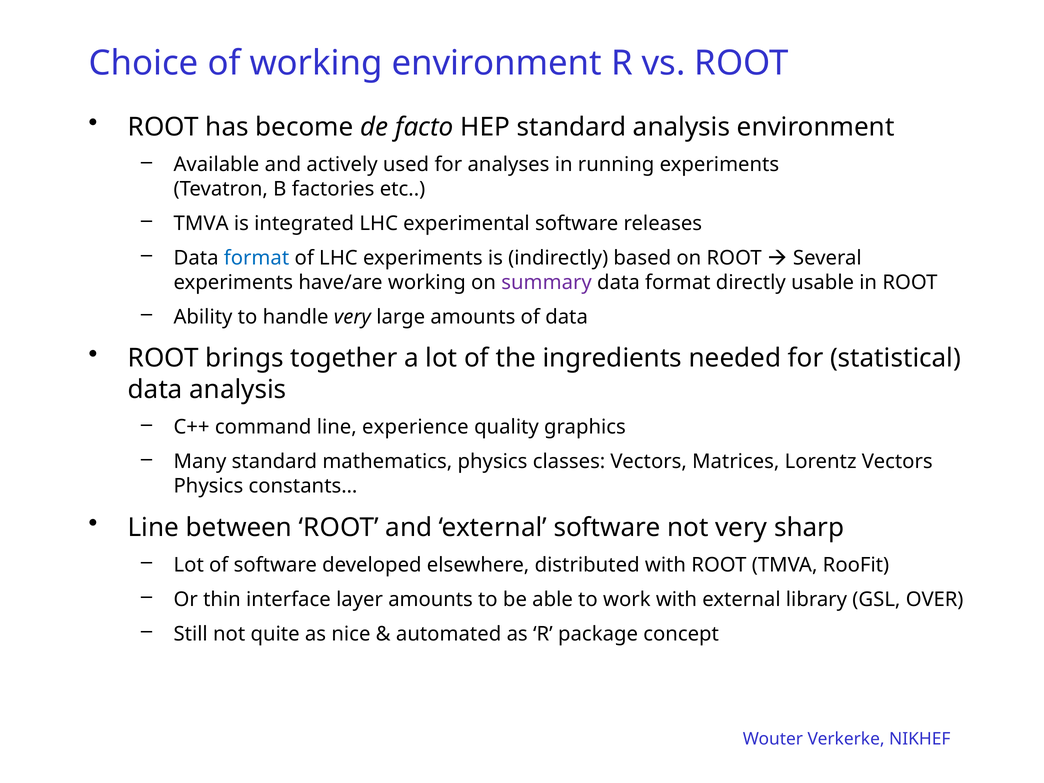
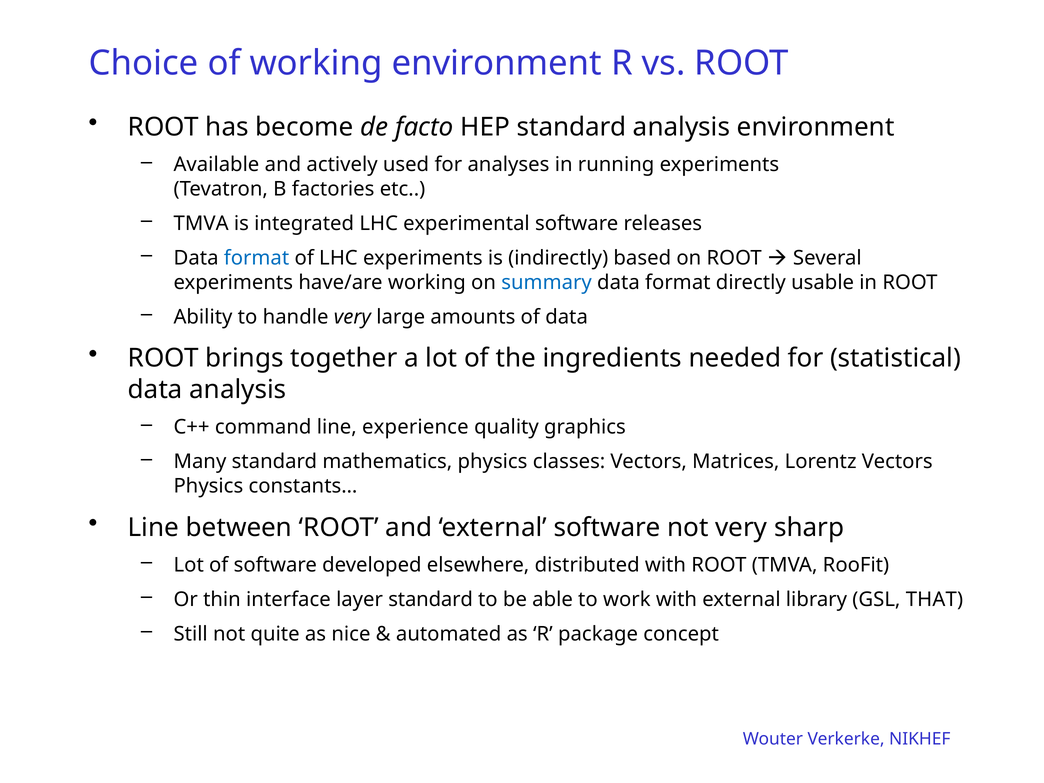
summary colour: purple -> blue
layer amounts: amounts -> standard
OVER: OVER -> THAT
